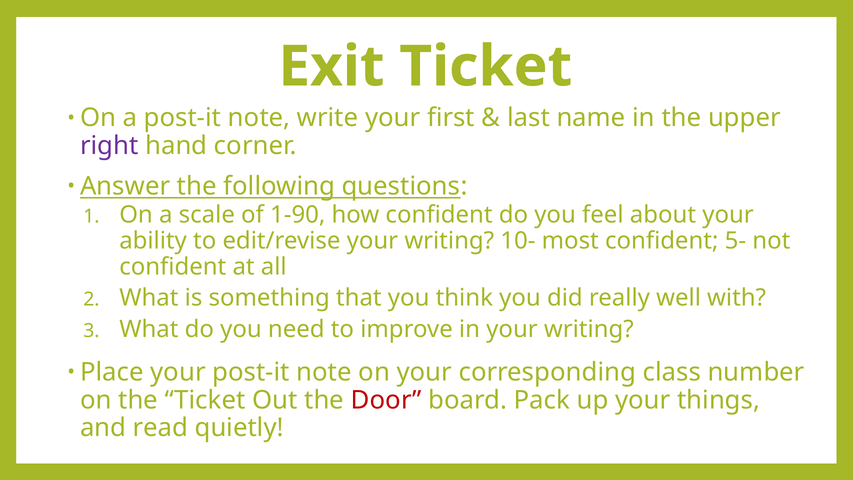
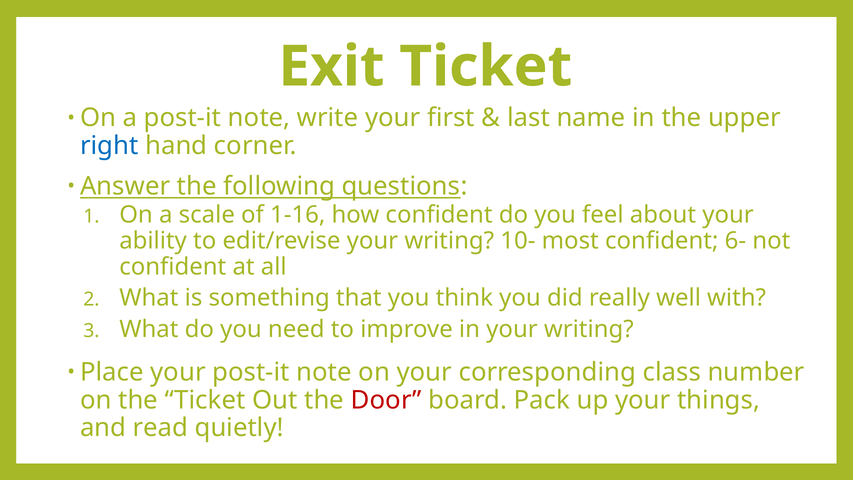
right colour: purple -> blue
1-90: 1-90 -> 1-16
5-: 5- -> 6-
